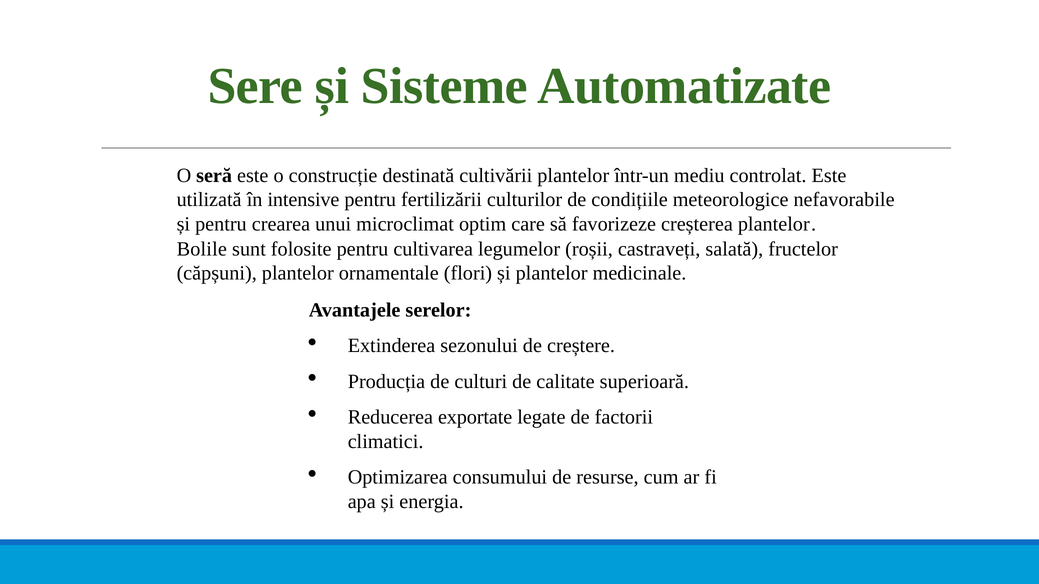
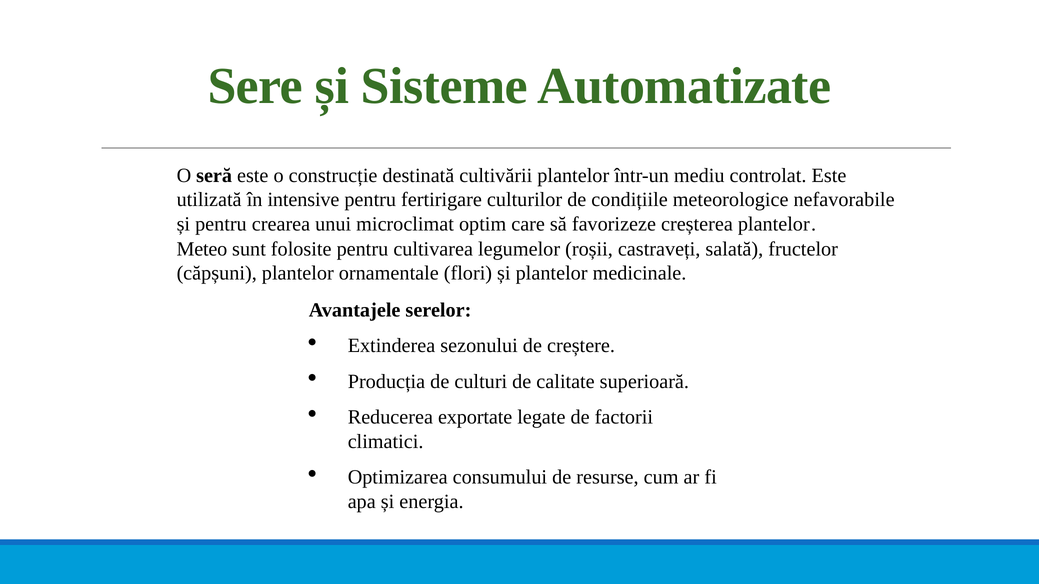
fertilizării: fertilizării -> fertirigare
Bolile: Bolile -> Meteo
